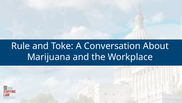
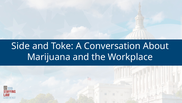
Rule: Rule -> Side
